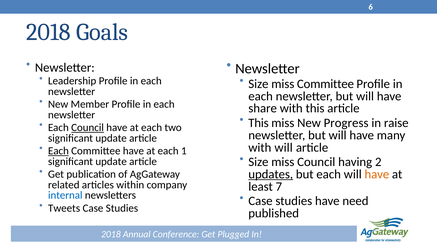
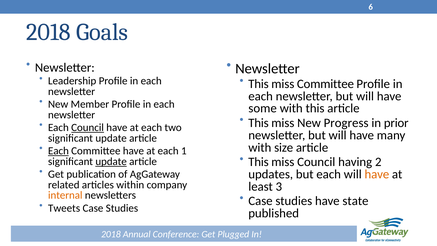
Size at (258, 84): Size -> This
share: share -> some
raise: raise -> prior
with will: will -> size
Size at (258, 162): Size -> This
update at (111, 161) underline: none -> present
updates underline: present -> none
7: 7 -> 3
internal colour: blue -> orange
need: need -> state
